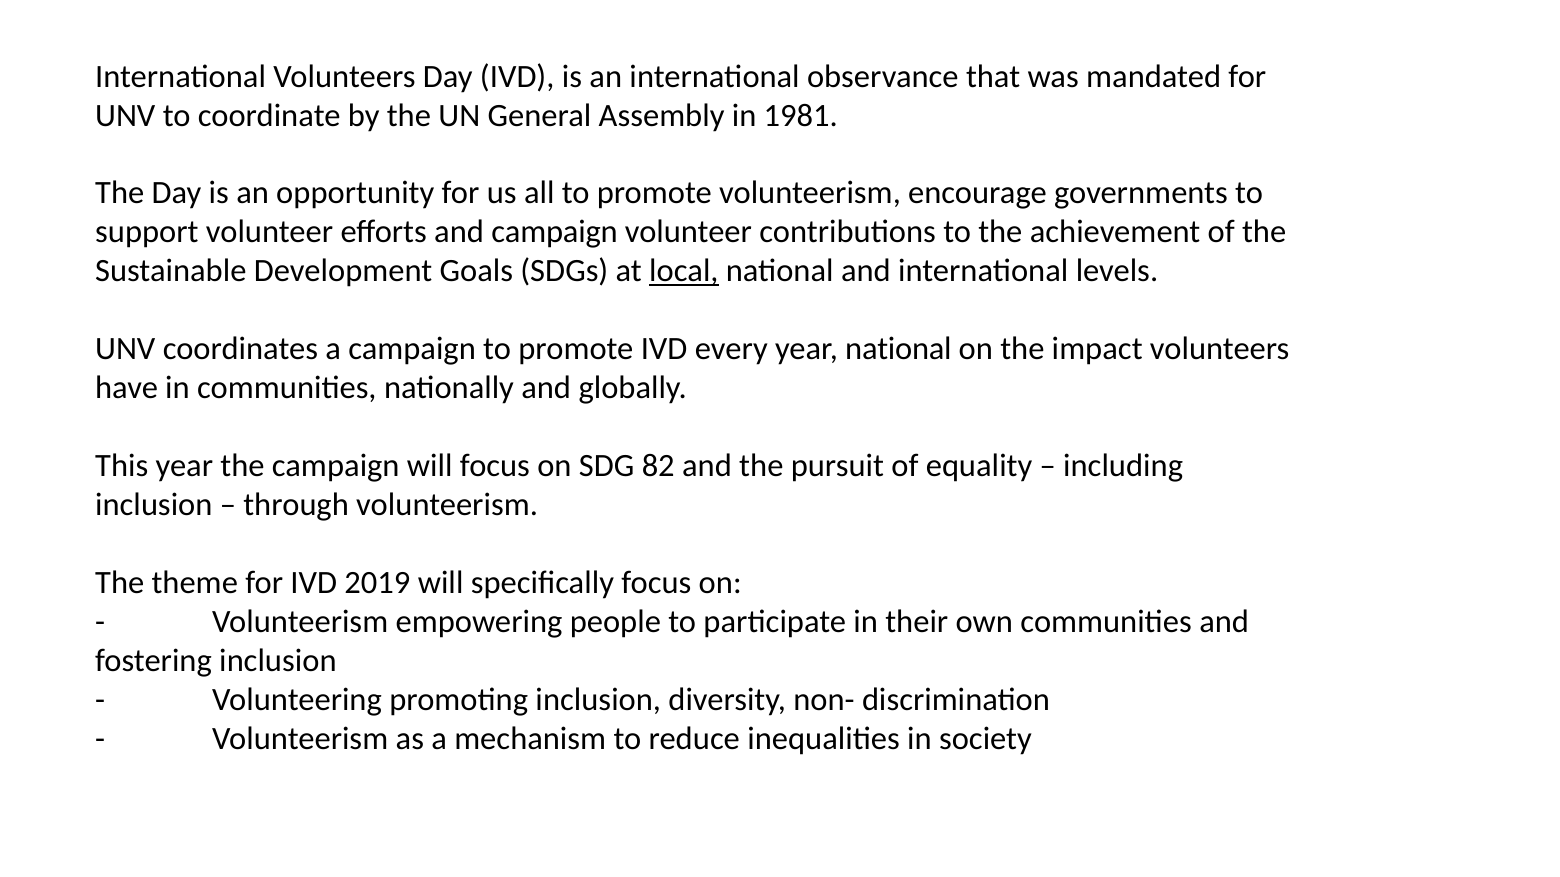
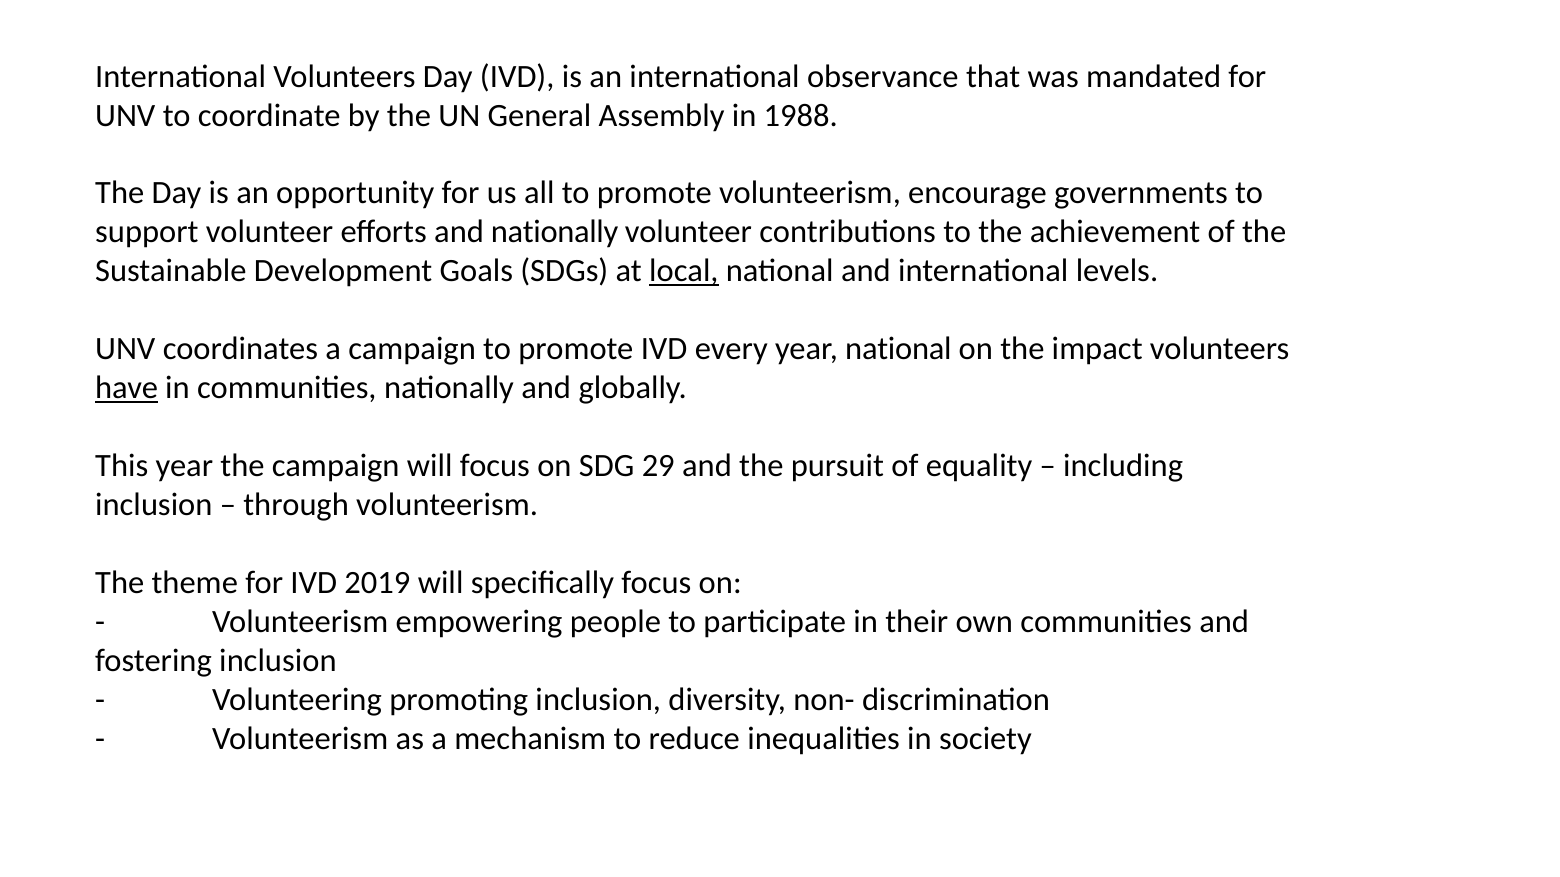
1981: 1981 -> 1988
and campaign: campaign -> nationally
have underline: none -> present
82: 82 -> 29
